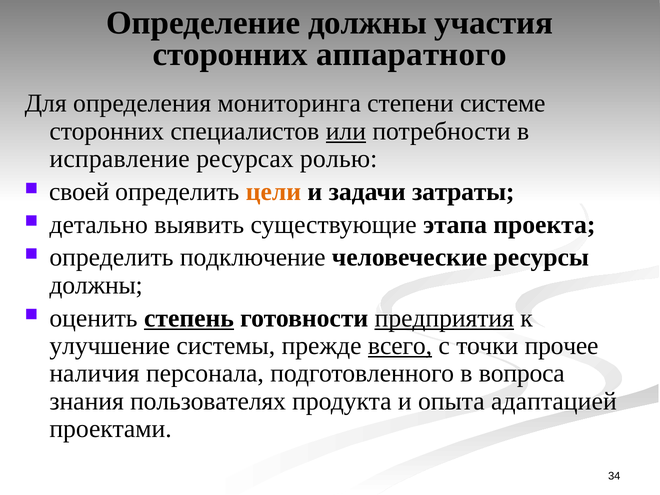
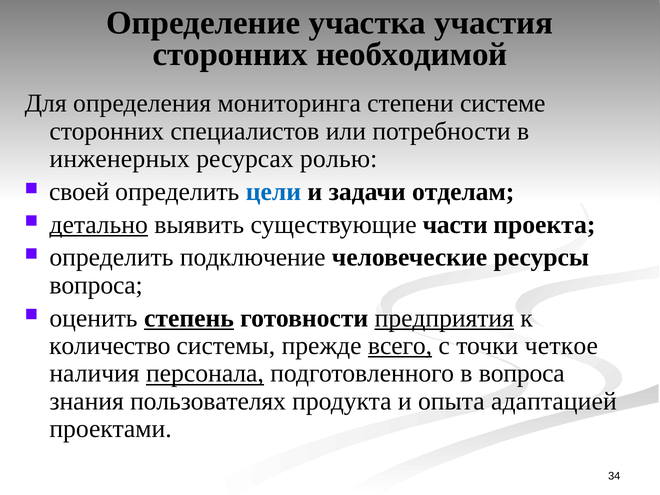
Определение должны: должны -> участка
аппаратного: аппаратного -> необходимой
или underline: present -> none
исправление: исправление -> инженерных
цели colour: orange -> blue
затраты: затраты -> отделам
детально underline: none -> present
этапа: этапа -> части
должны at (96, 285): должны -> вопроса
улучшение: улучшение -> количество
прочее: прочее -> четкое
персонала underline: none -> present
